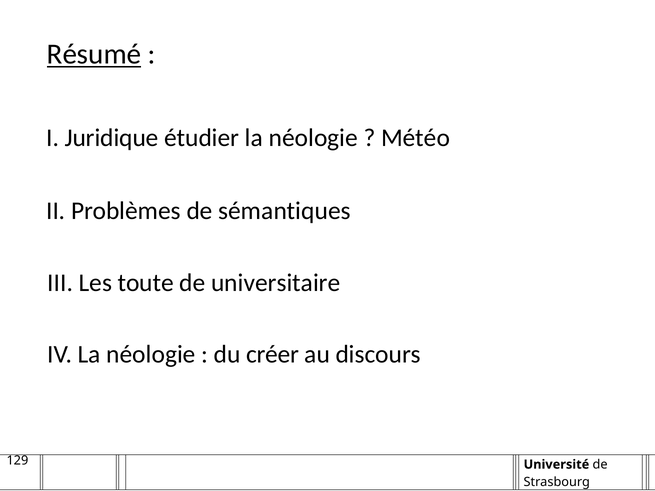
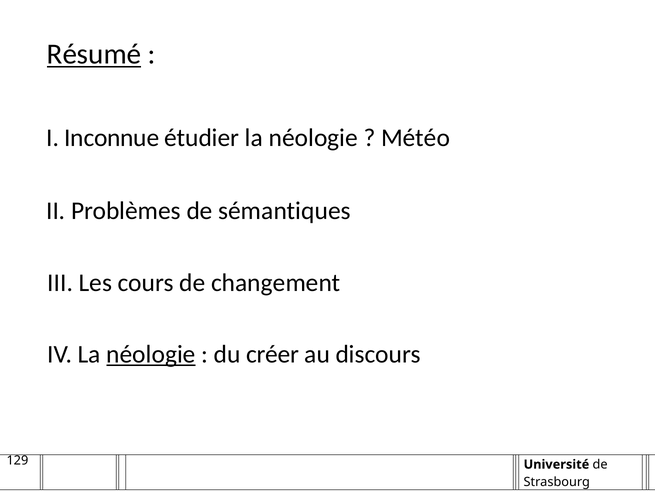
Juridique: Juridique -> Inconnue
toute: toute -> cours
universitaire: universitaire -> changement
néologie at (151, 354) underline: none -> present
